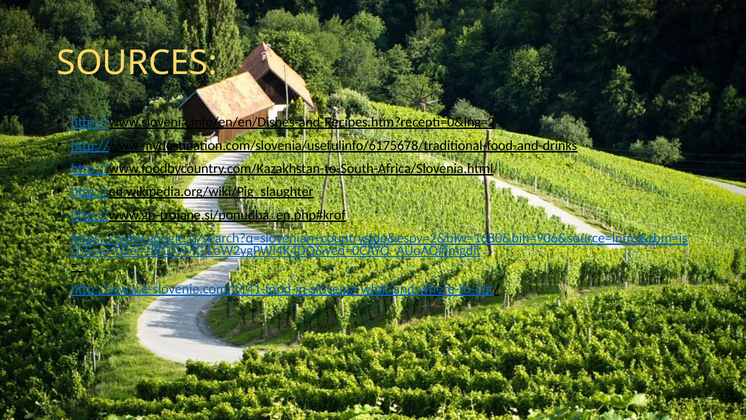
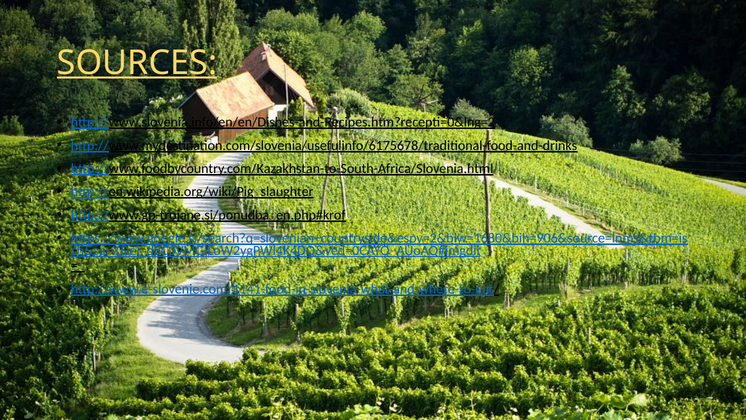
SOURCES underline: none -> present
